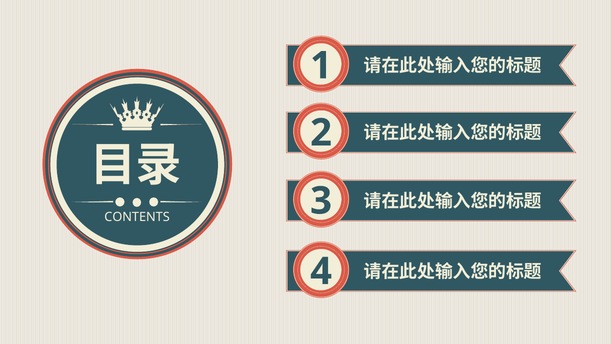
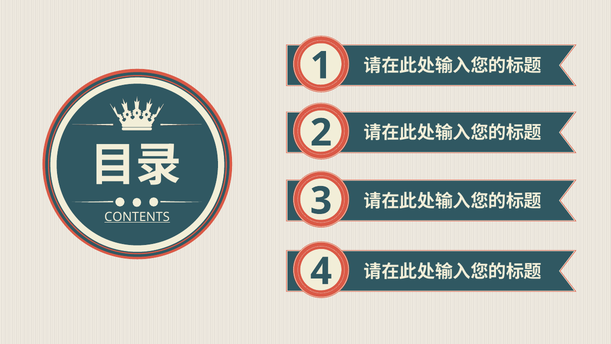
CONTENTS underline: none -> present
